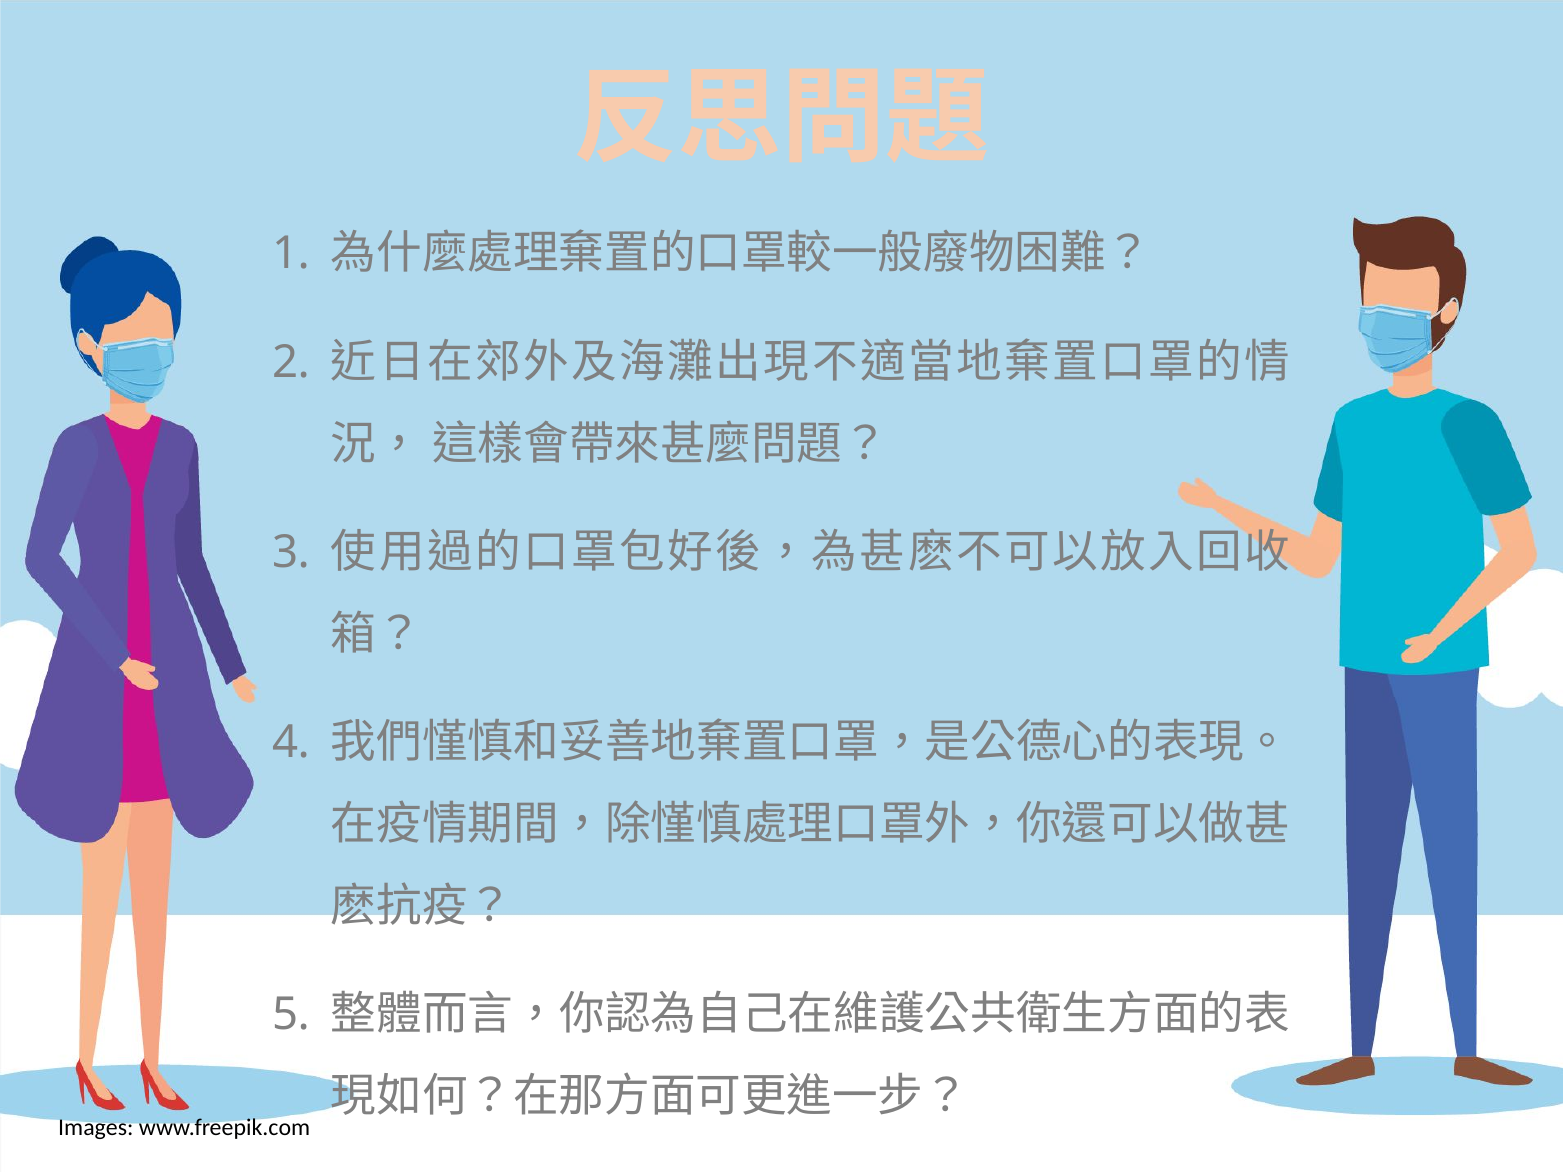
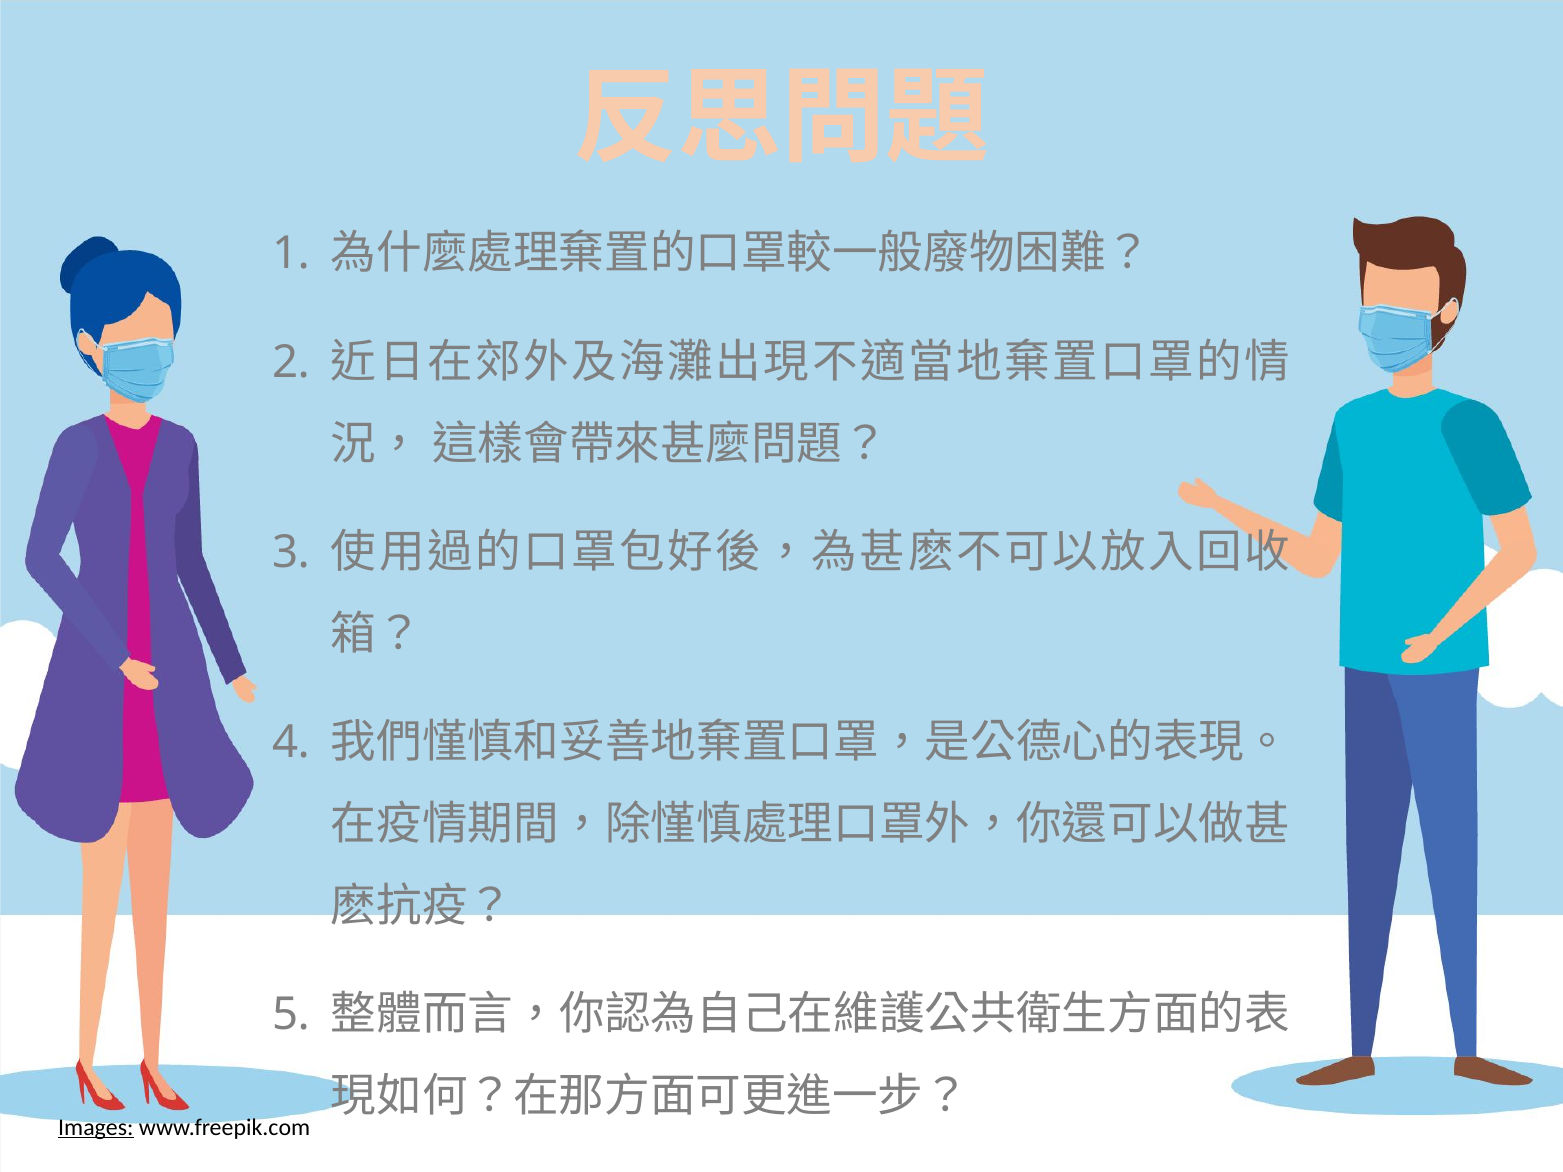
Images underline: none -> present
